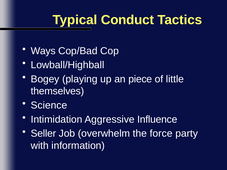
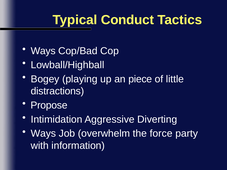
themselves: themselves -> distractions
Science: Science -> Propose
Influence: Influence -> Diverting
Seller at (43, 134): Seller -> Ways
